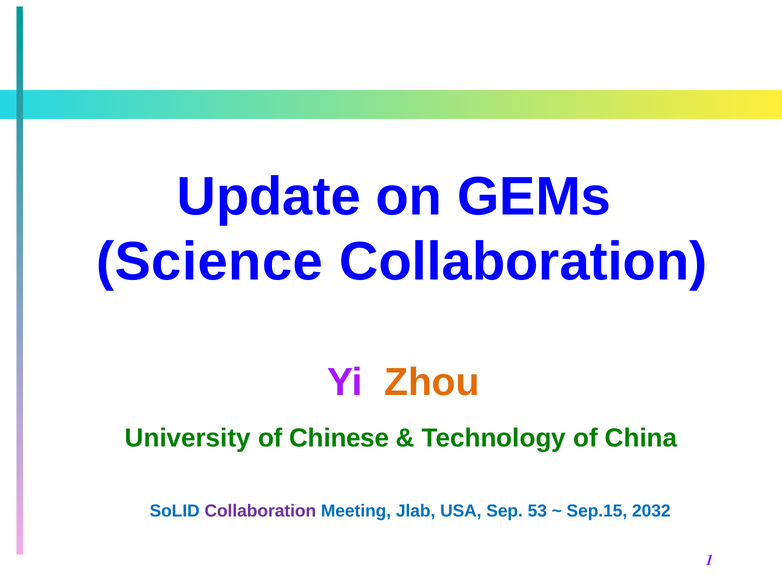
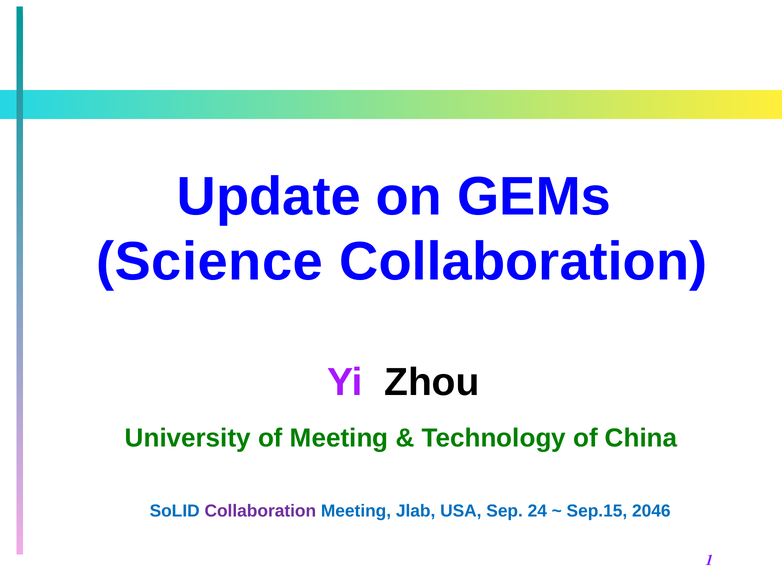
Zhou colour: orange -> black
of Chinese: Chinese -> Meeting
53: 53 -> 24
2032: 2032 -> 2046
